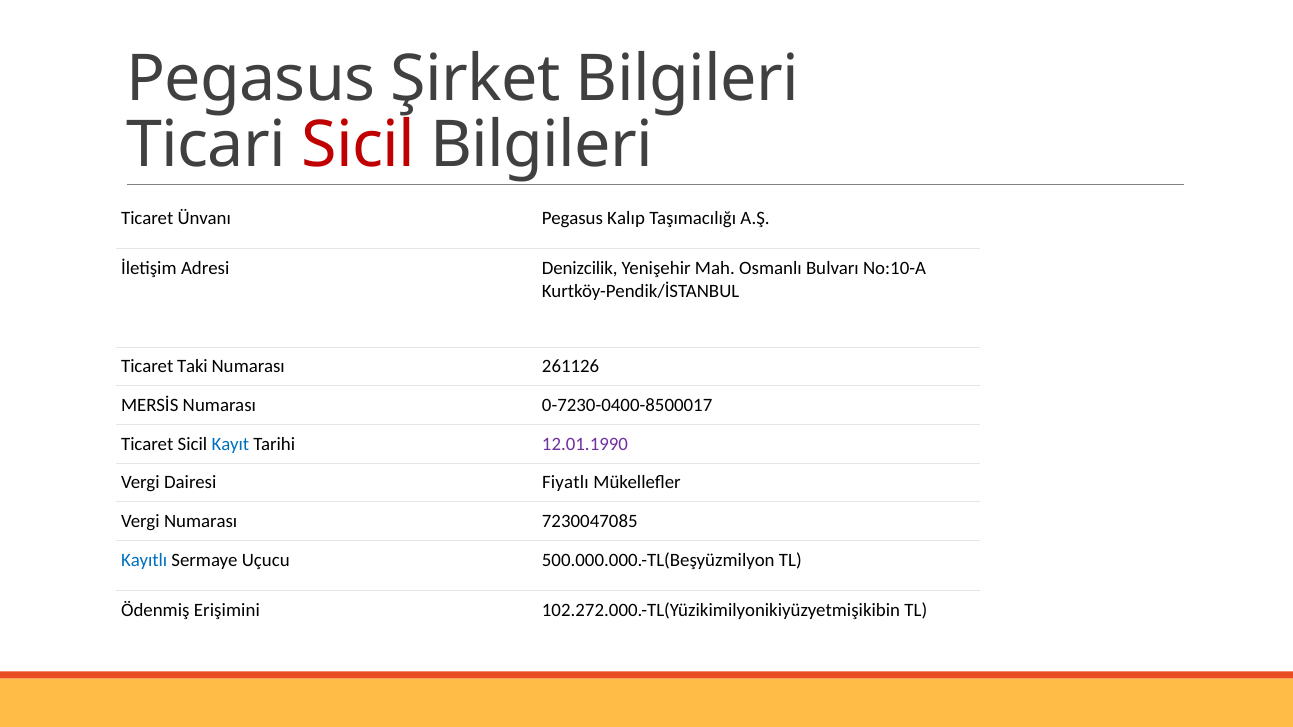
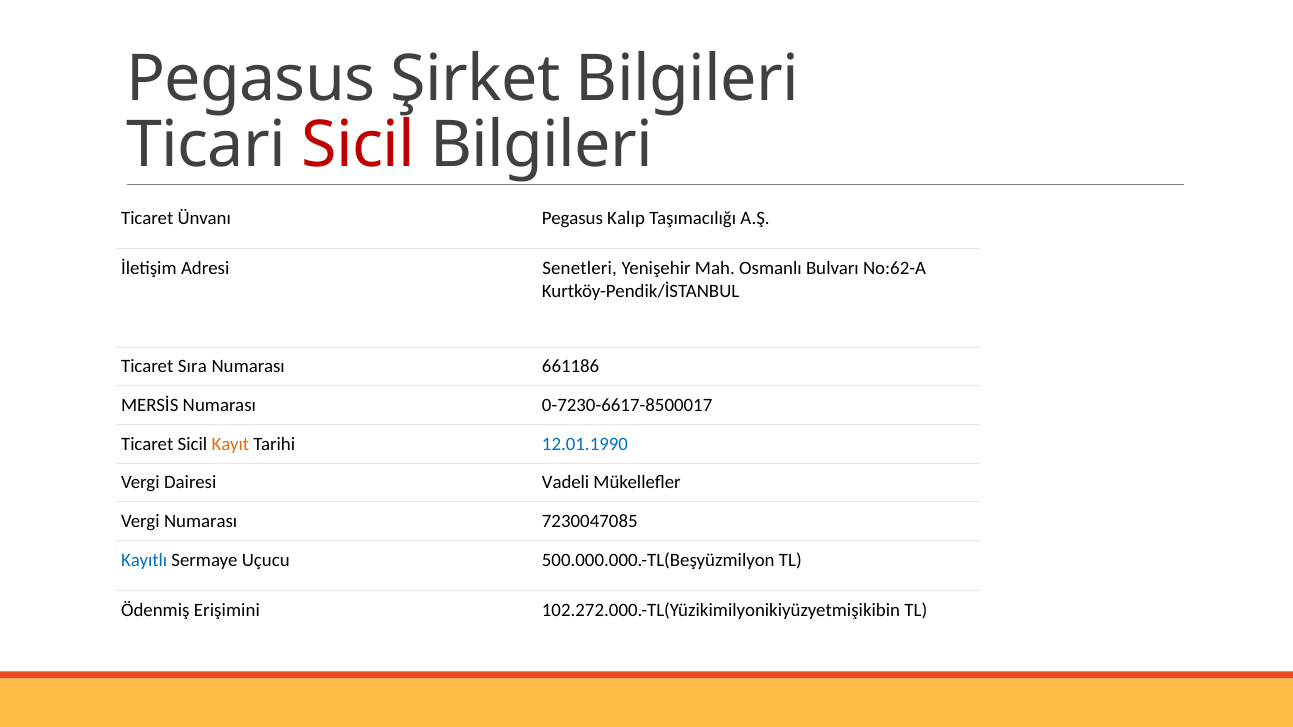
Denizcilik: Denizcilik -> Senetleri
No:10-A: No:10-A -> No:62-A
Taki: Taki -> Sıra
261126: 261126 -> 661186
0-7230-0400-8500017: 0-7230-0400-8500017 -> 0-7230-6617-8500017
Kayıt colour: blue -> orange
12.01.1990 colour: purple -> blue
Fiyatlı: Fiyatlı -> Vadeli
